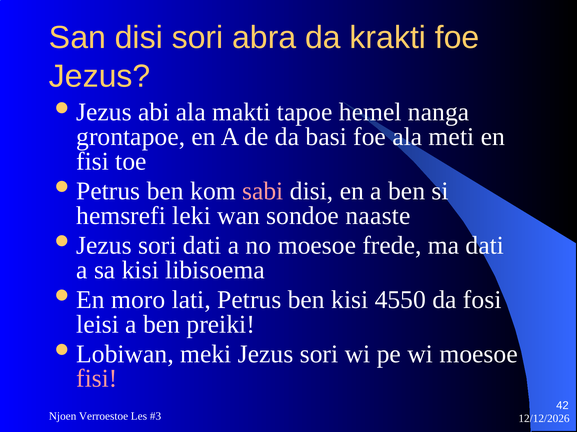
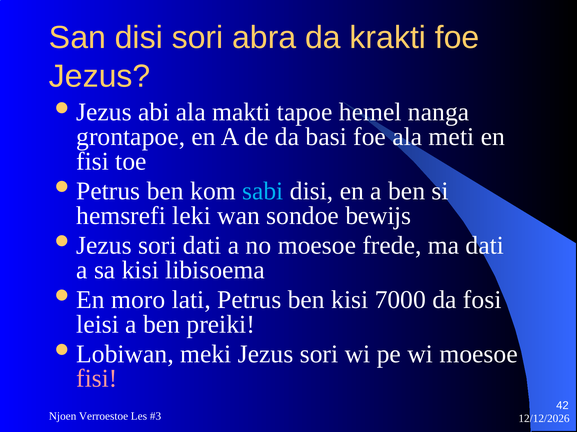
sabi colour: pink -> light blue
naaste: naaste -> bewijs
4550: 4550 -> 7000
